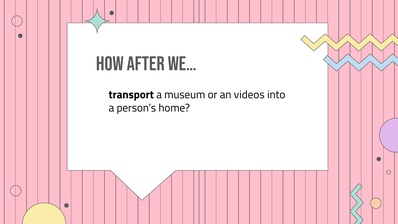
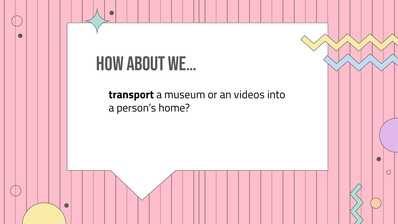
after: after -> about
